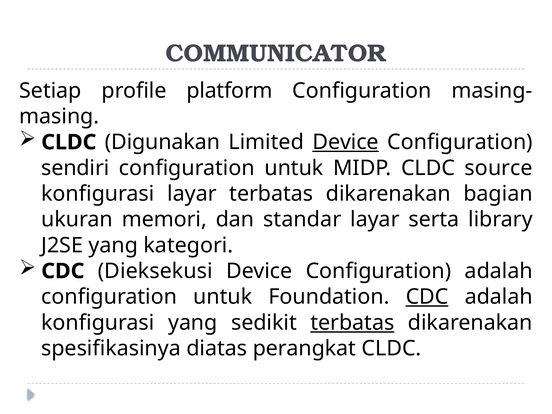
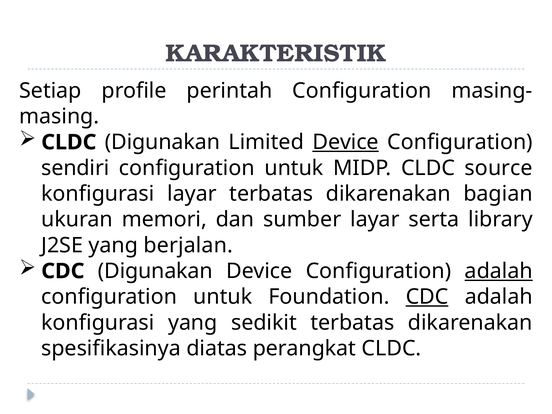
COMMUNICATOR: COMMUNICATOR -> KARAKTERISTIK
platform: platform -> perintah
standar: standar -> sumber
kategori: kategori -> berjalan
CDC Dieksekusi: Dieksekusi -> Digunakan
adalah at (499, 271) underline: none -> present
terbatas at (352, 323) underline: present -> none
